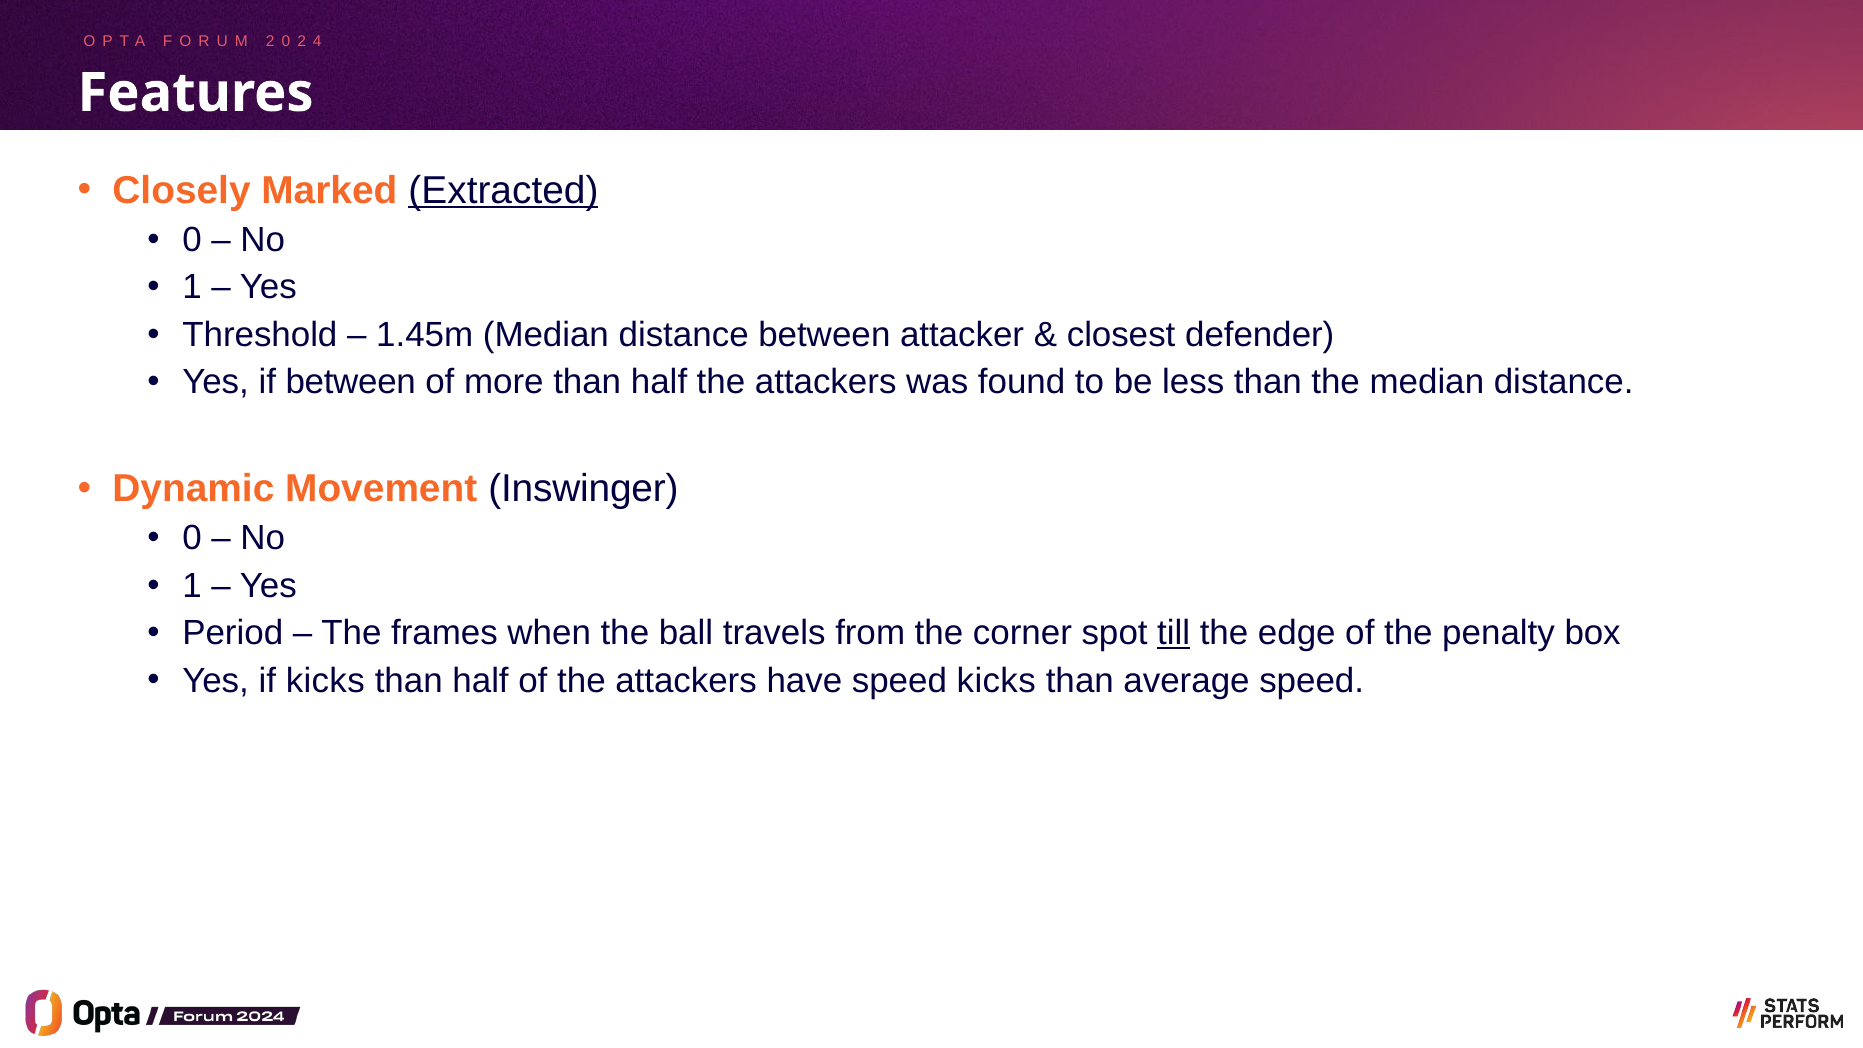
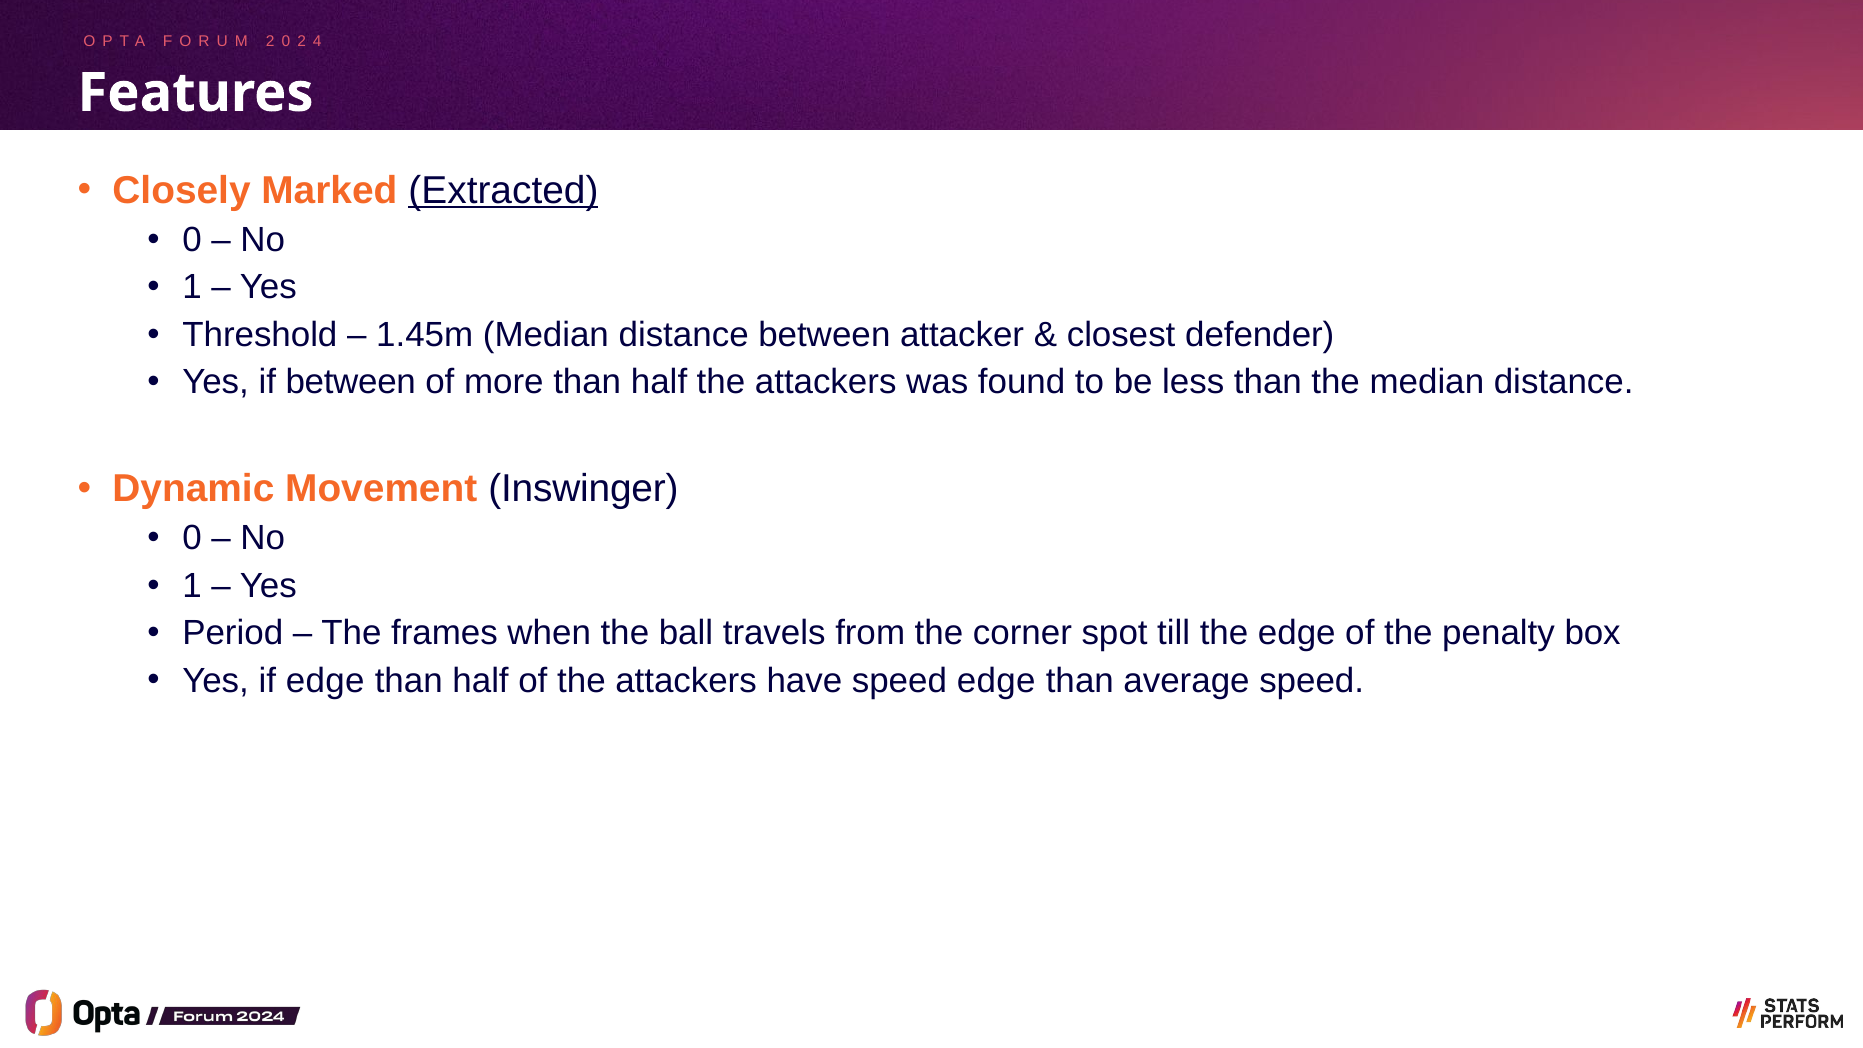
till underline: present -> none
if kicks: kicks -> edge
speed kicks: kicks -> edge
